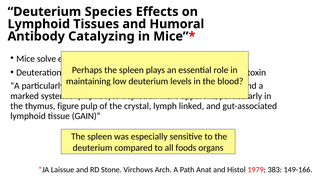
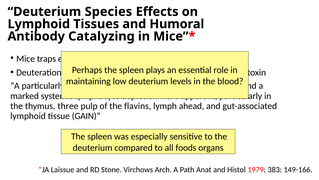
solve: solve -> traps
figure: figure -> three
crystal: crystal -> flavins
linked: linked -> ahead
